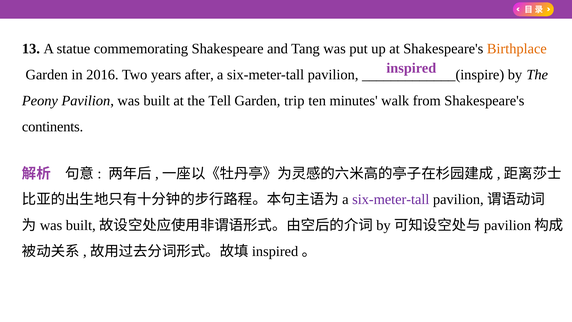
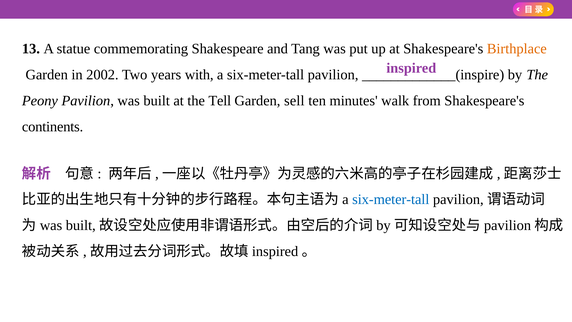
2016: 2016 -> 2002
after: after -> with
trip: trip -> sell
six-meter-tall at (391, 199) colour: purple -> blue
